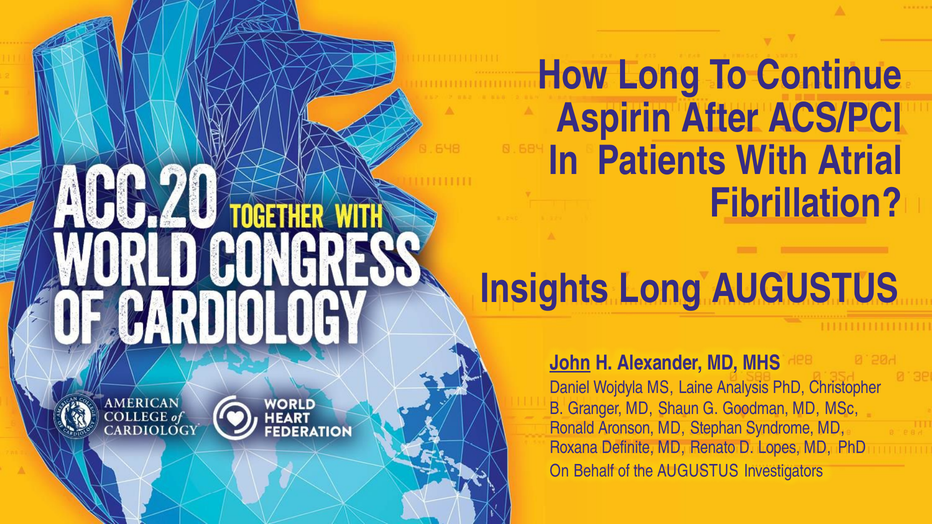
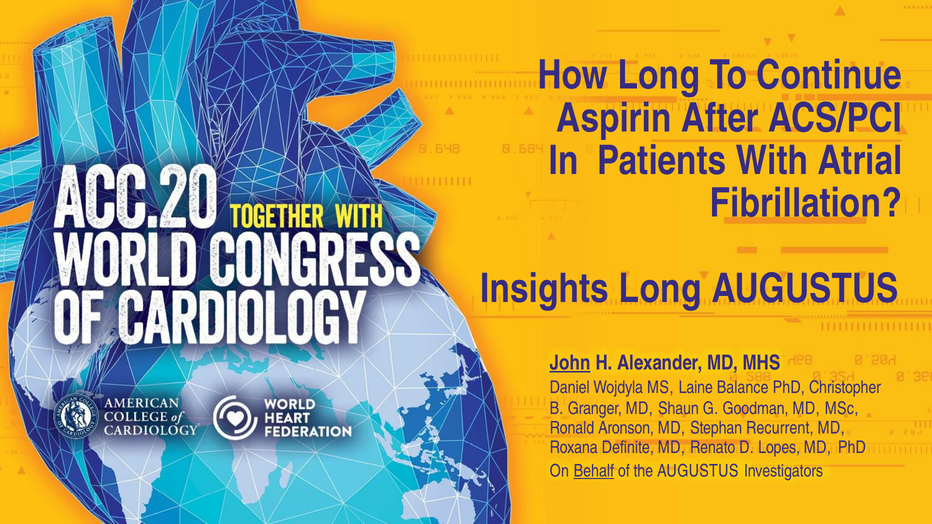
Analysis: Analysis -> Balance
Syndrome: Syndrome -> Recurrent
Behalf underline: none -> present
